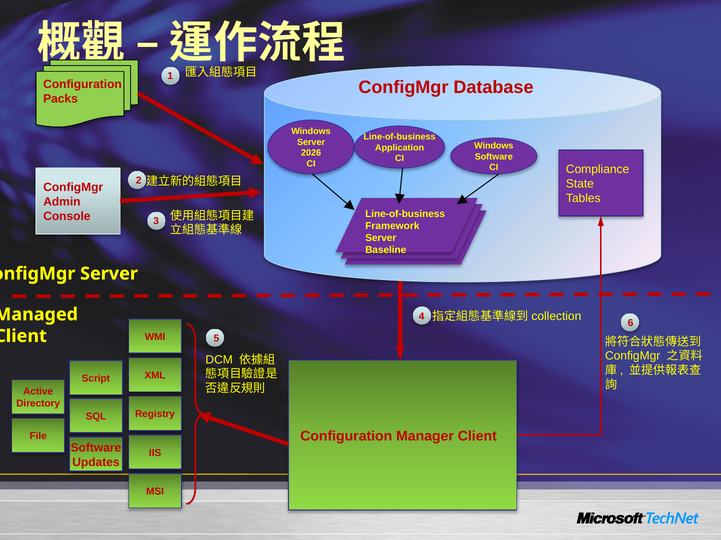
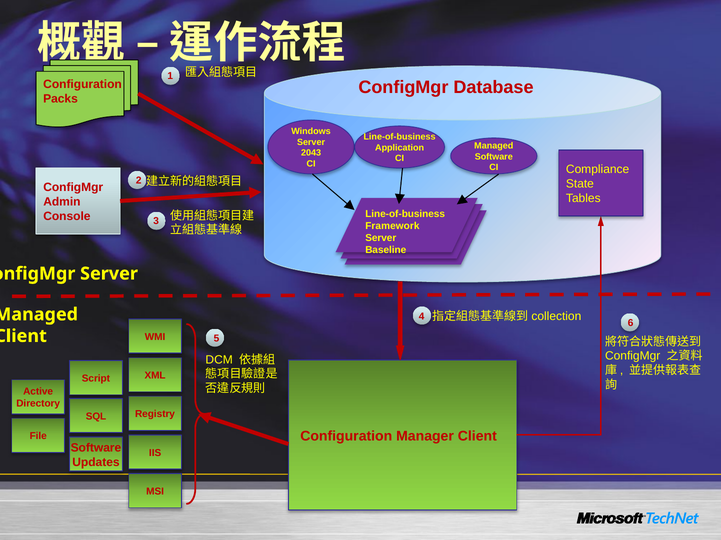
Windows at (494, 146): Windows -> Managed
2026: 2026 -> 2043
